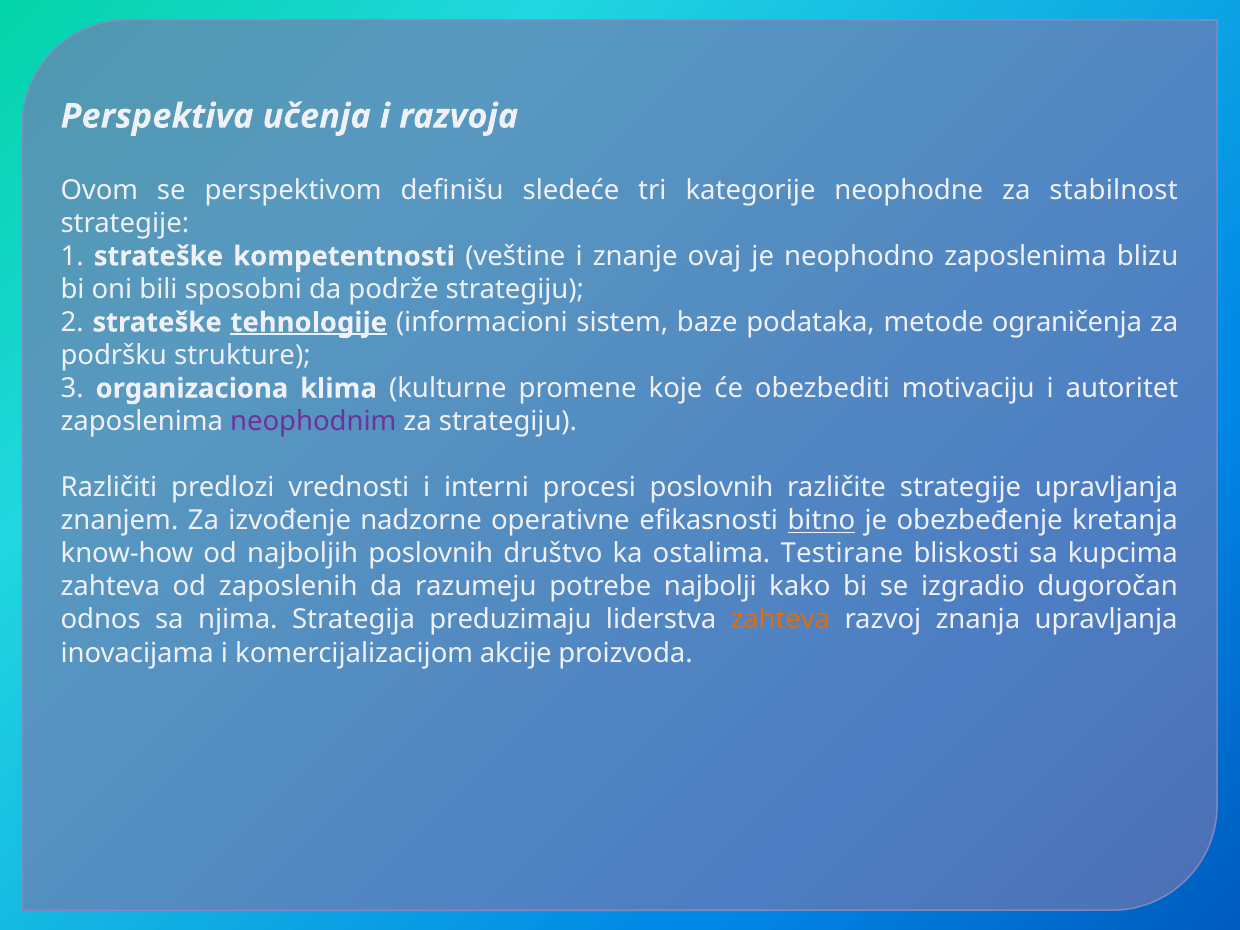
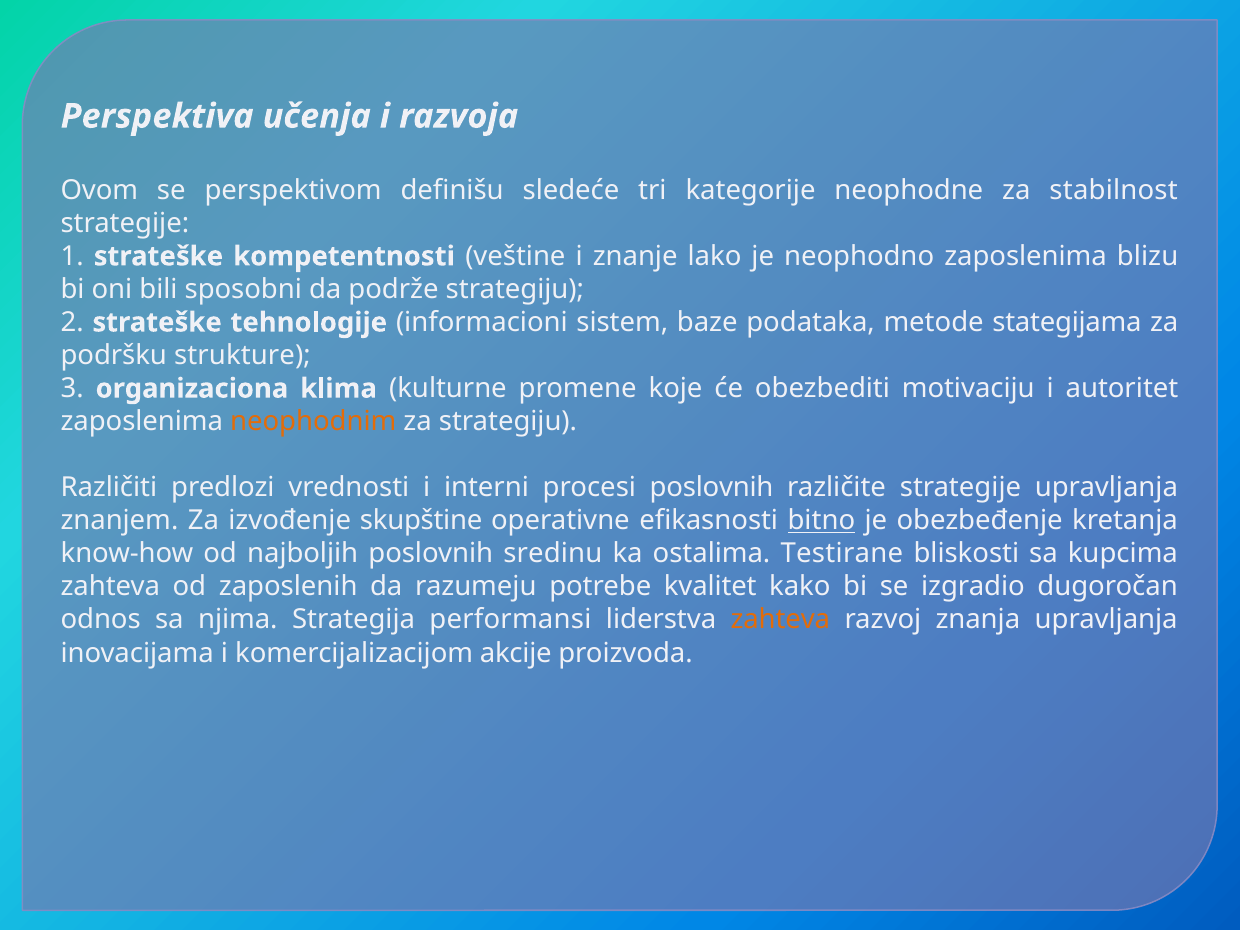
ovaj: ovaj -> lako
tehnologije underline: present -> none
ograničenja: ograničenja -> stategijama
neophodnim colour: purple -> orange
nadzorne: nadzorne -> skupštine
društvo: društvo -> sredinu
najbolji: najbolji -> kvalitet
preduzimaju: preduzimaju -> performansi
